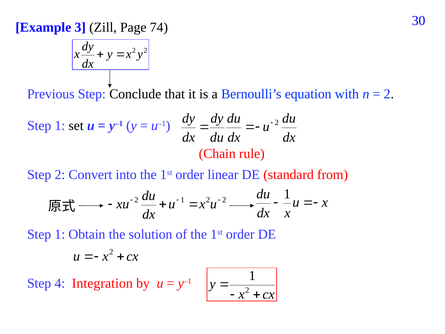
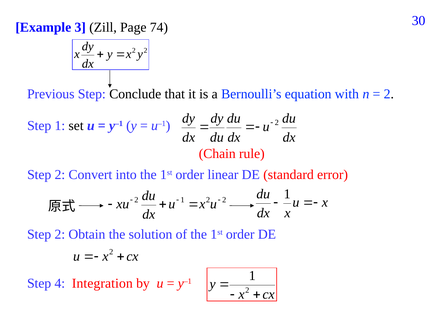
from: from -> error
1 at (60, 234): 1 -> 2
